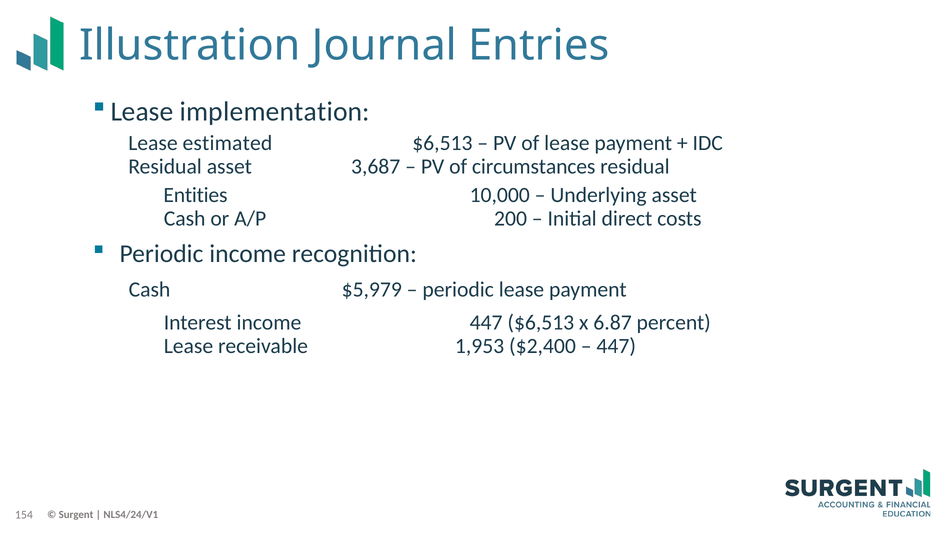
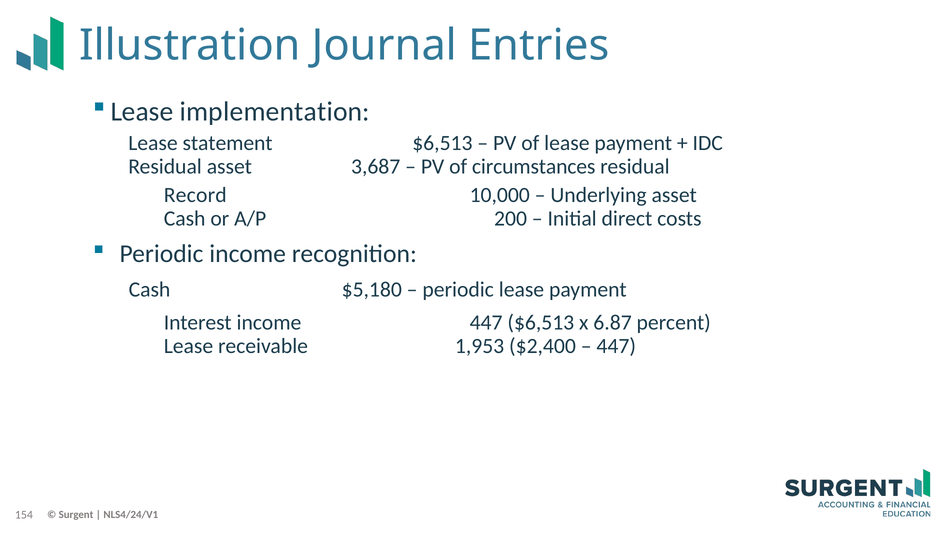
estimated: estimated -> statement
Entities: Entities -> Record
$5,979: $5,979 -> $5,180
